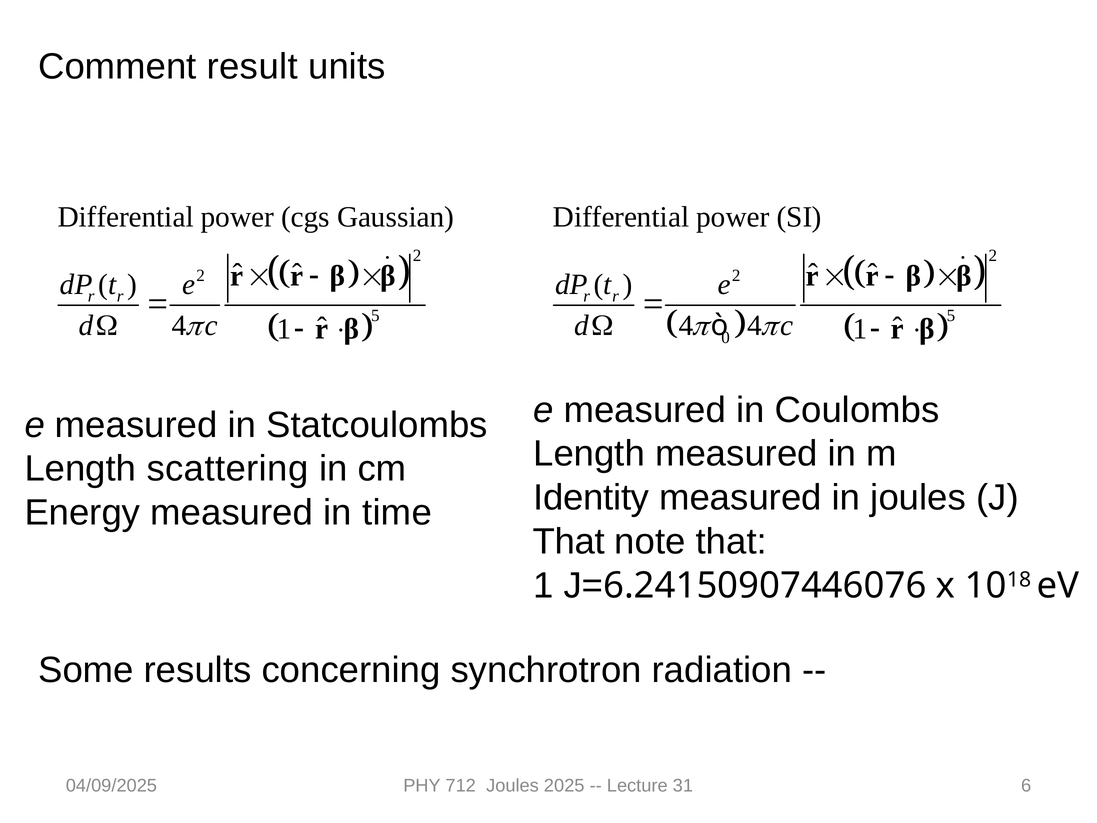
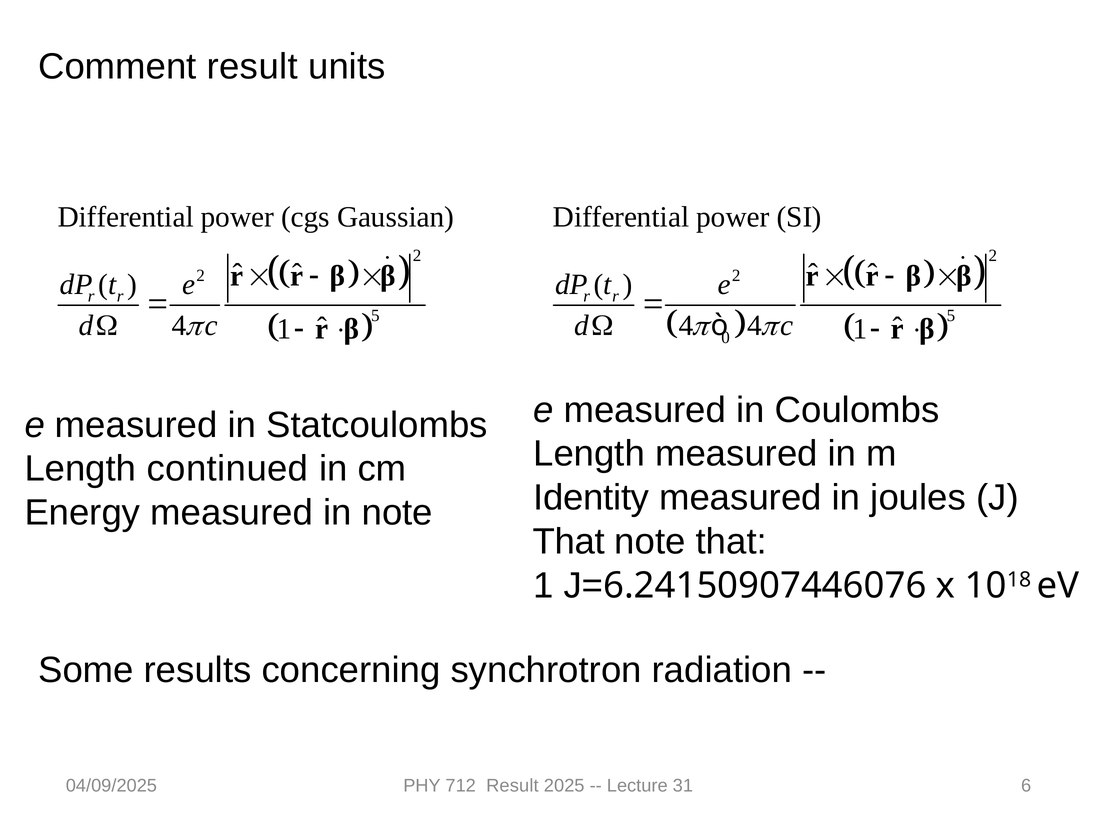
scattering: scattering -> continued
in time: time -> note
712 Joules: Joules -> Result
